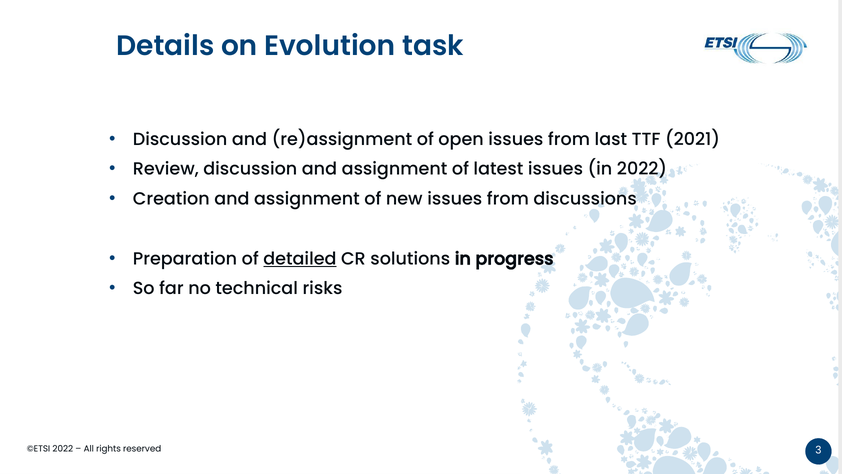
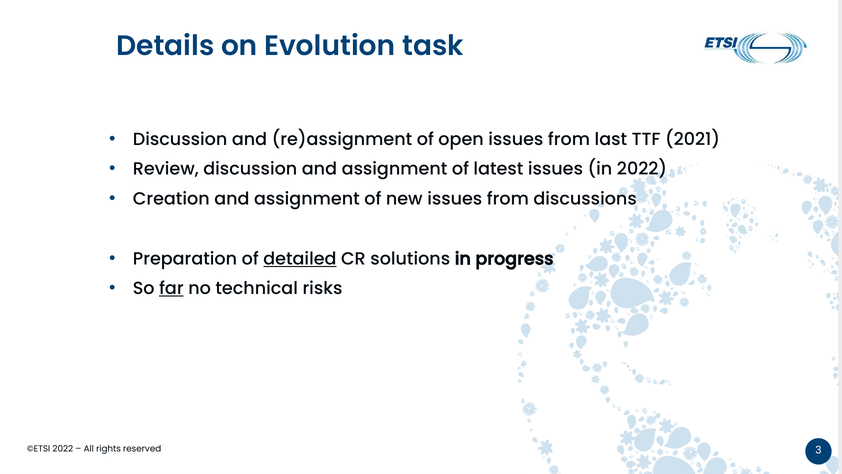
far underline: none -> present
